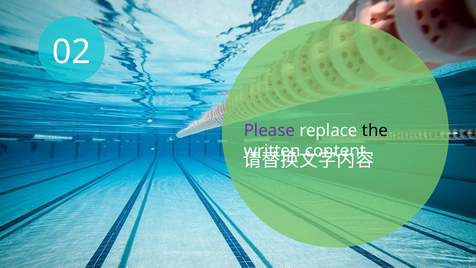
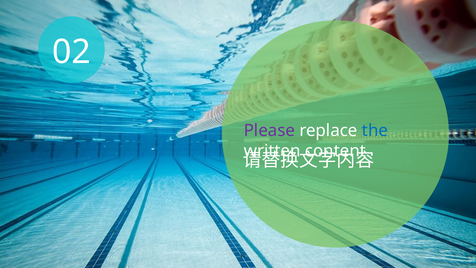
the colour: black -> blue
